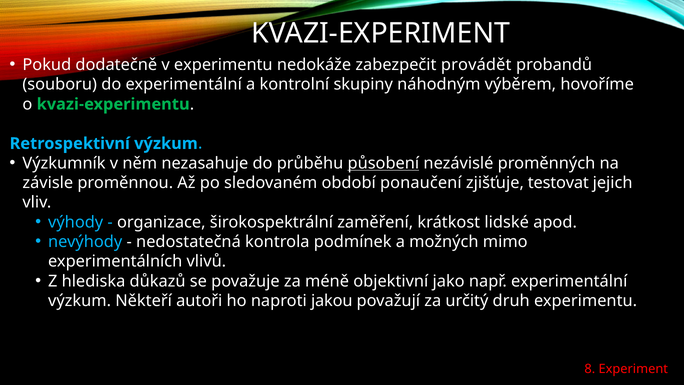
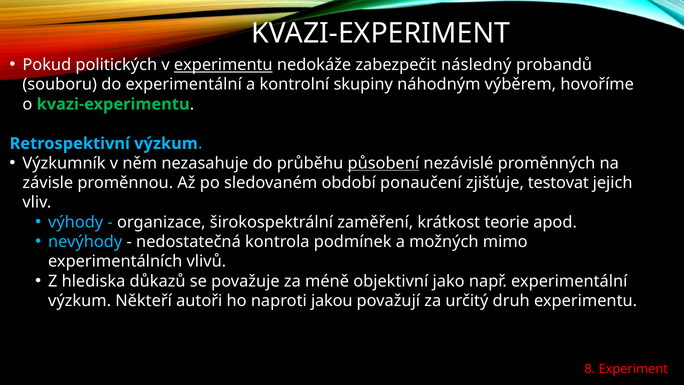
dodatečně: dodatečně -> politických
experimentu at (223, 65) underline: none -> present
provádět: provádět -> následný
lidské: lidské -> teorie
